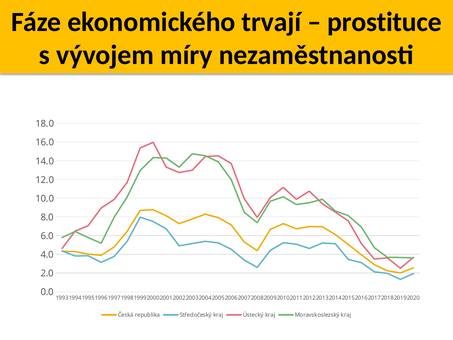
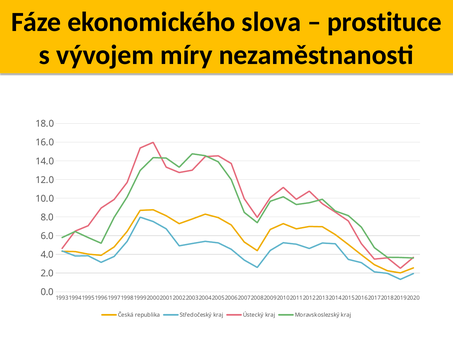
trvají: trvají -> slova
